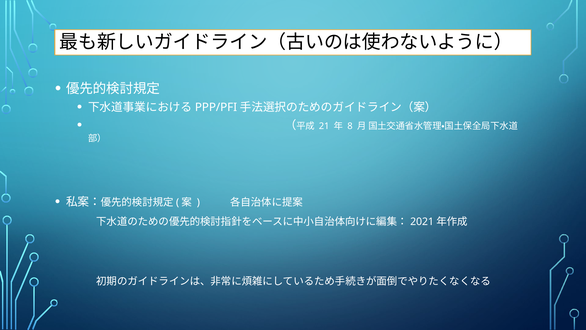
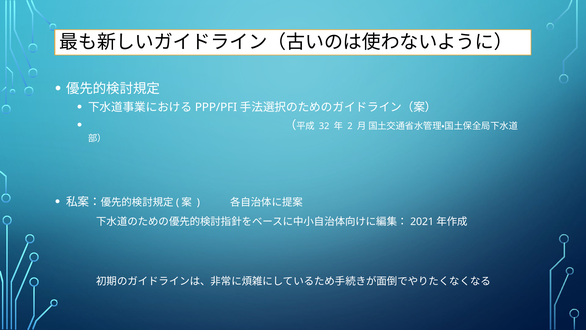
21: 21 -> 32
8: 8 -> 2
